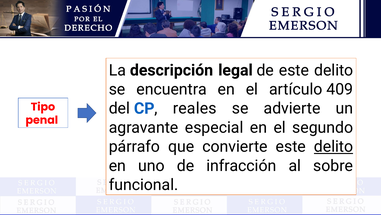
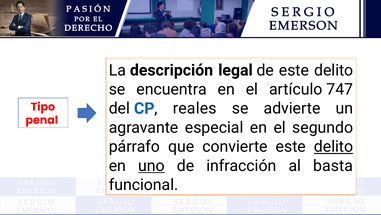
409: 409 -> 747
uno underline: none -> present
sobre: sobre -> basta
